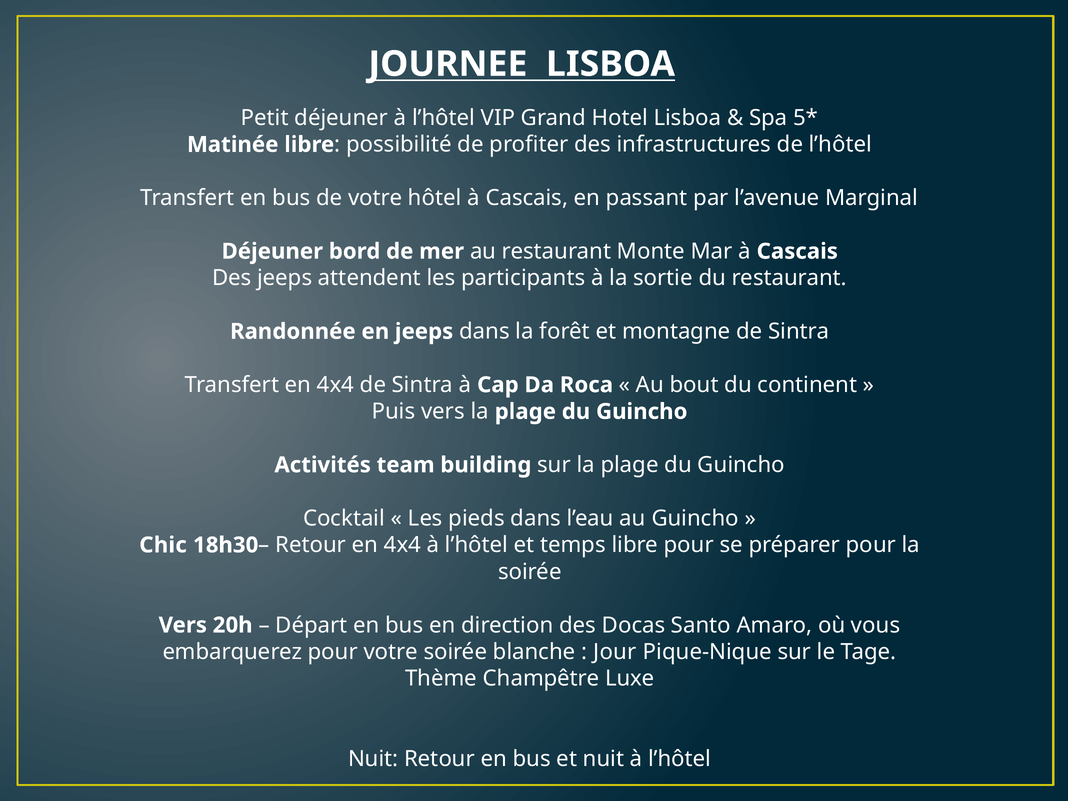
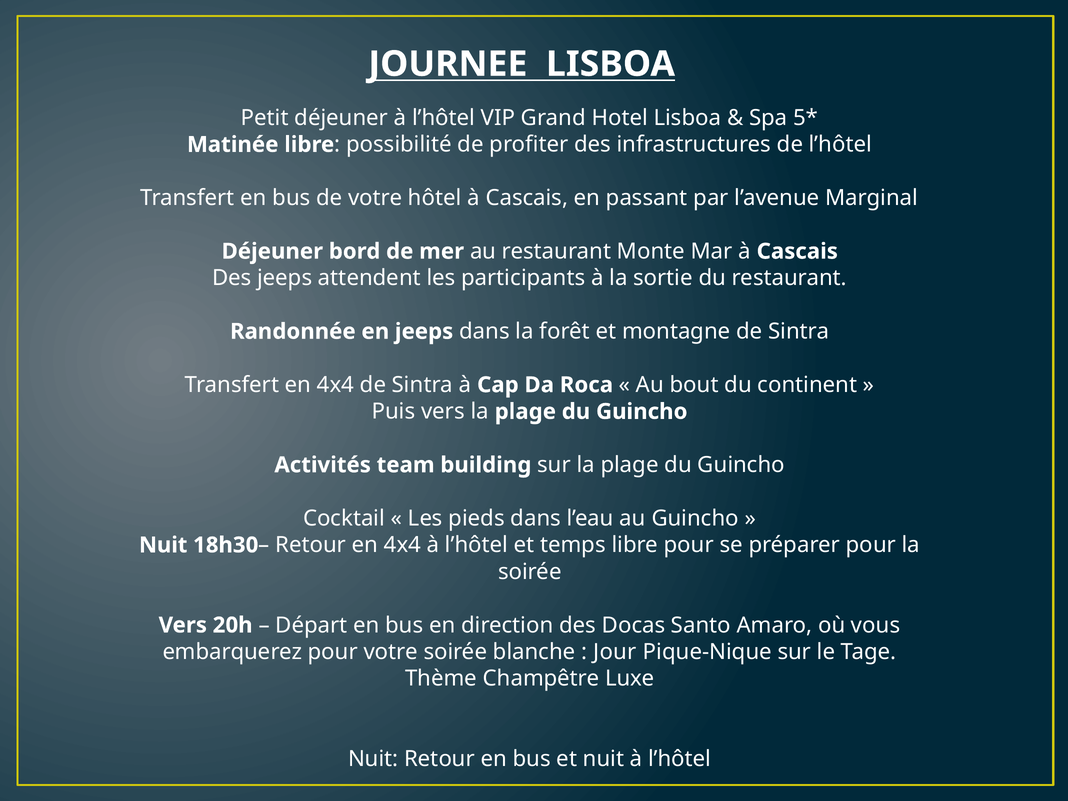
Chic at (163, 545): Chic -> Nuit
